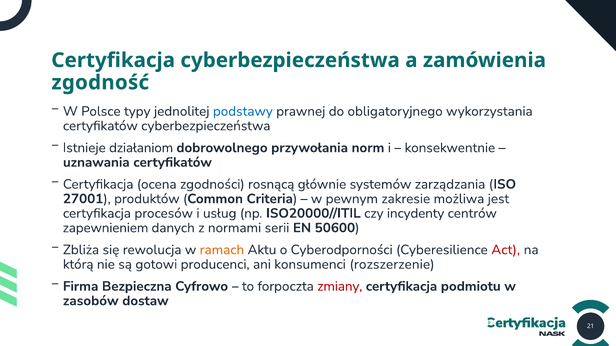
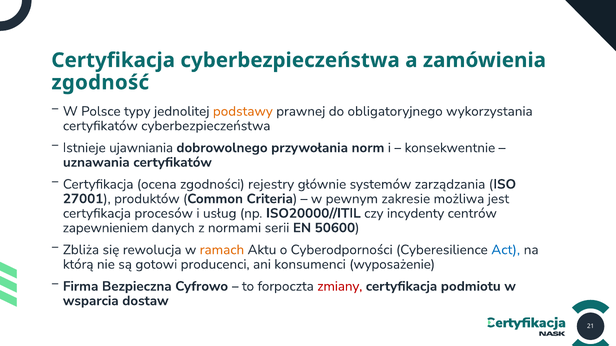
podstawy colour: blue -> orange
działaniom: działaniom -> ujawniania
rosnącą: rosnącą -> rejestry
Act colour: red -> blue
rozszerzenie: rozszerzenie -> wyposażenie
zasobów: zasobów -> wsparcia
